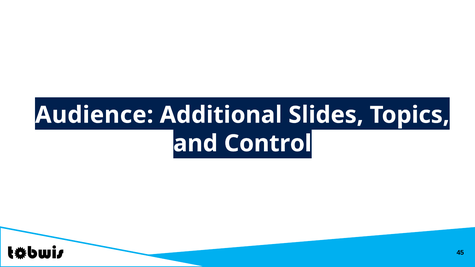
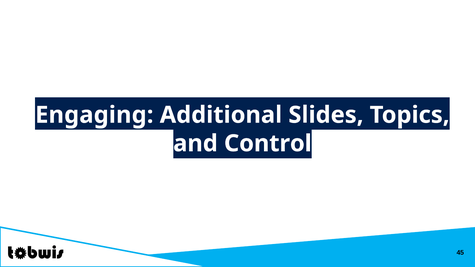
Audience: Audience -> Engaging
